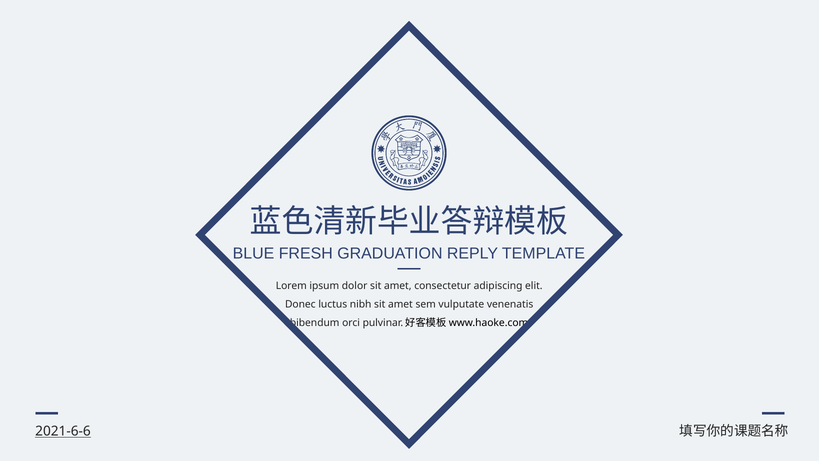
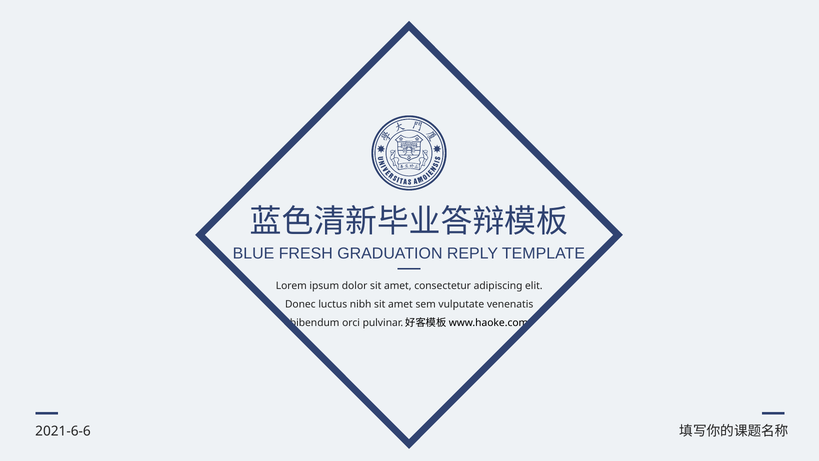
2021-6-6 underline: present -> none
